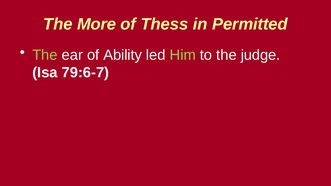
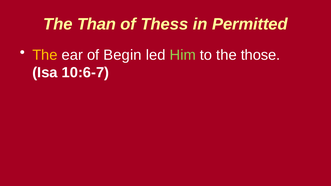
More: More -> Than
The at (45, 55) colour: light green -> yellow
Ability: Ability -> Begin
judge: judge -> those
79:6-7: 79:6-7 -> 10:6-7
